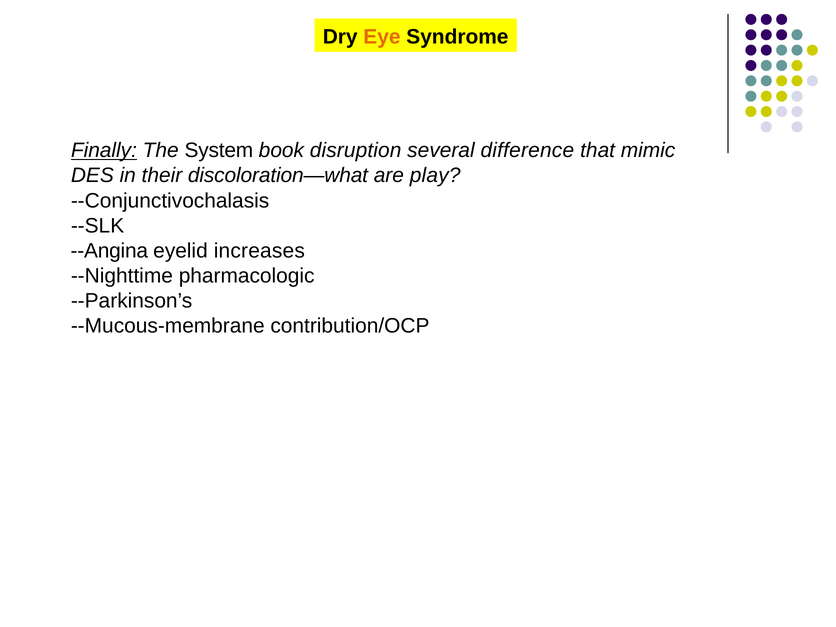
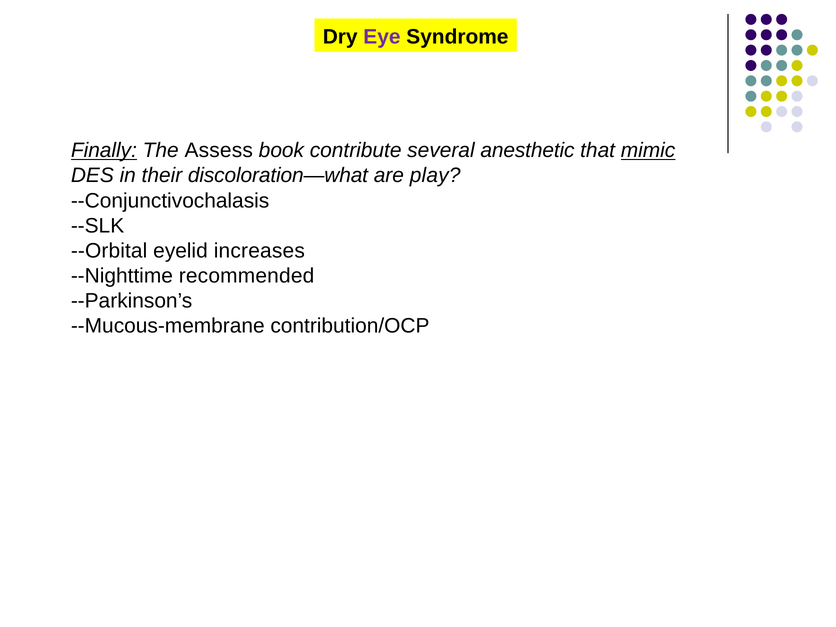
Eye colour: orange -> purple
System: System -> Assess
disruption: disruption -> contribute
difference: difference -> anesthetic
mimic underline: none -> present
--Angina: --Angina -> --Orbital
pharmacologic: pharmacologic -> recommended
